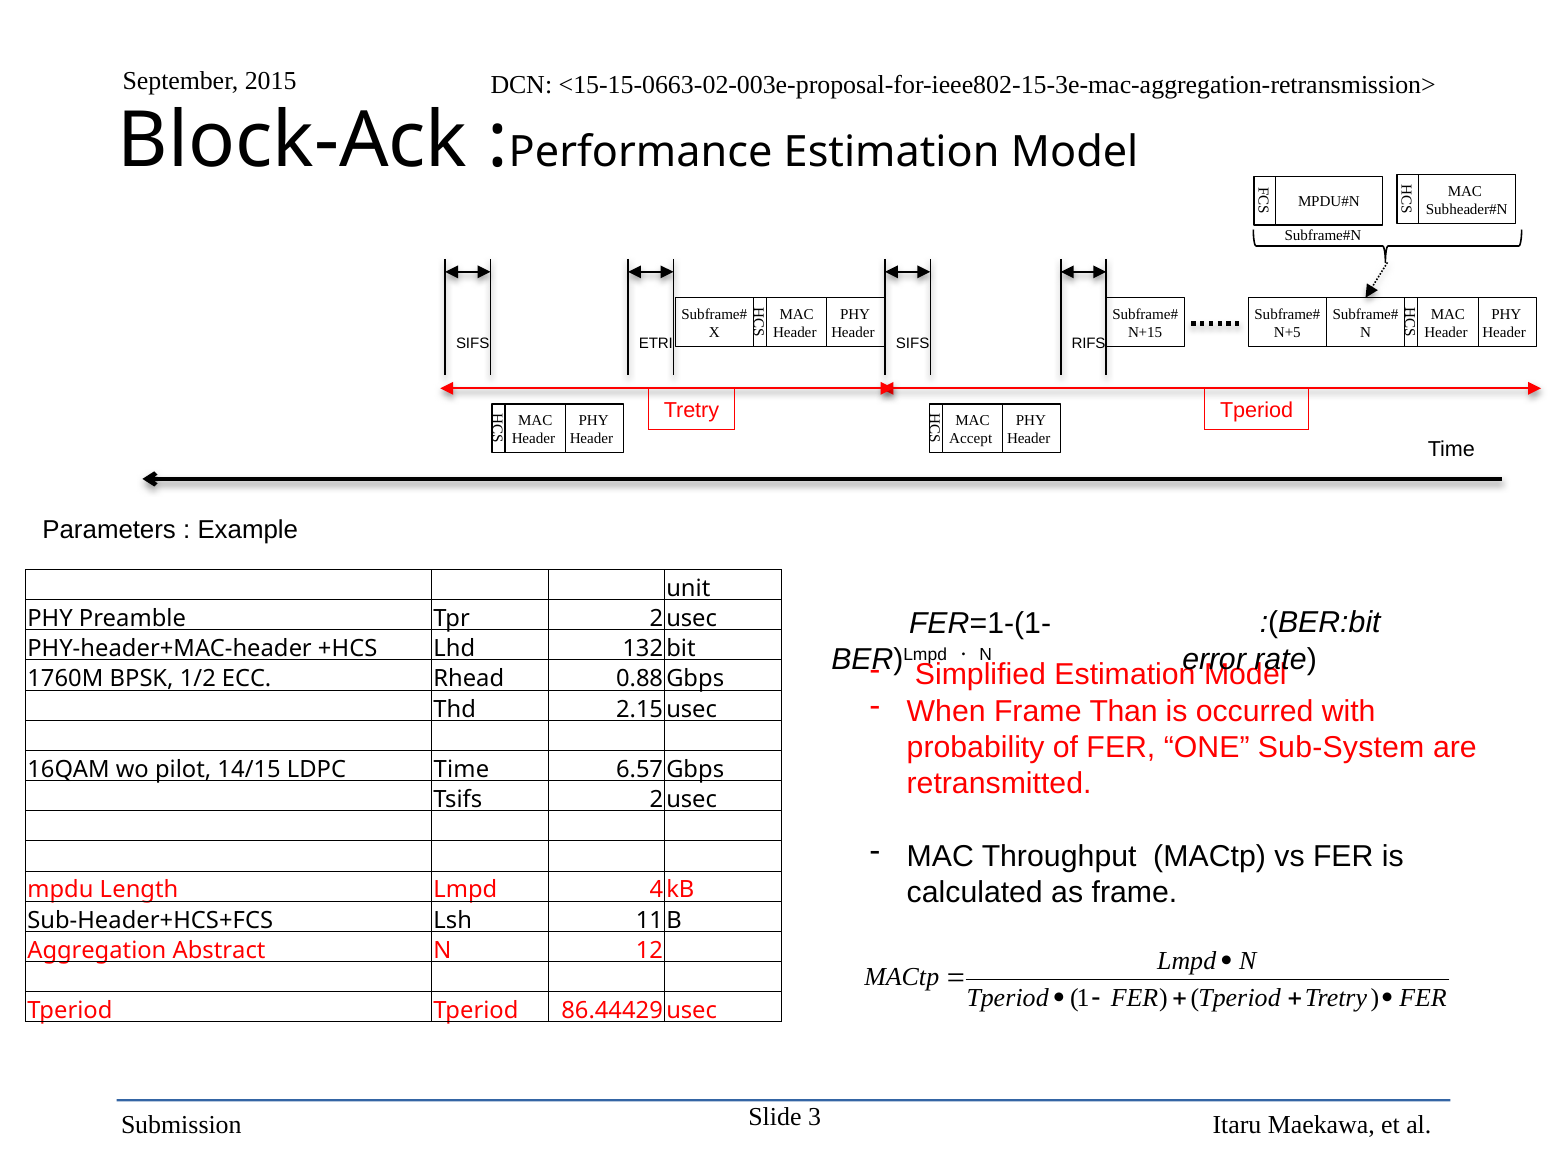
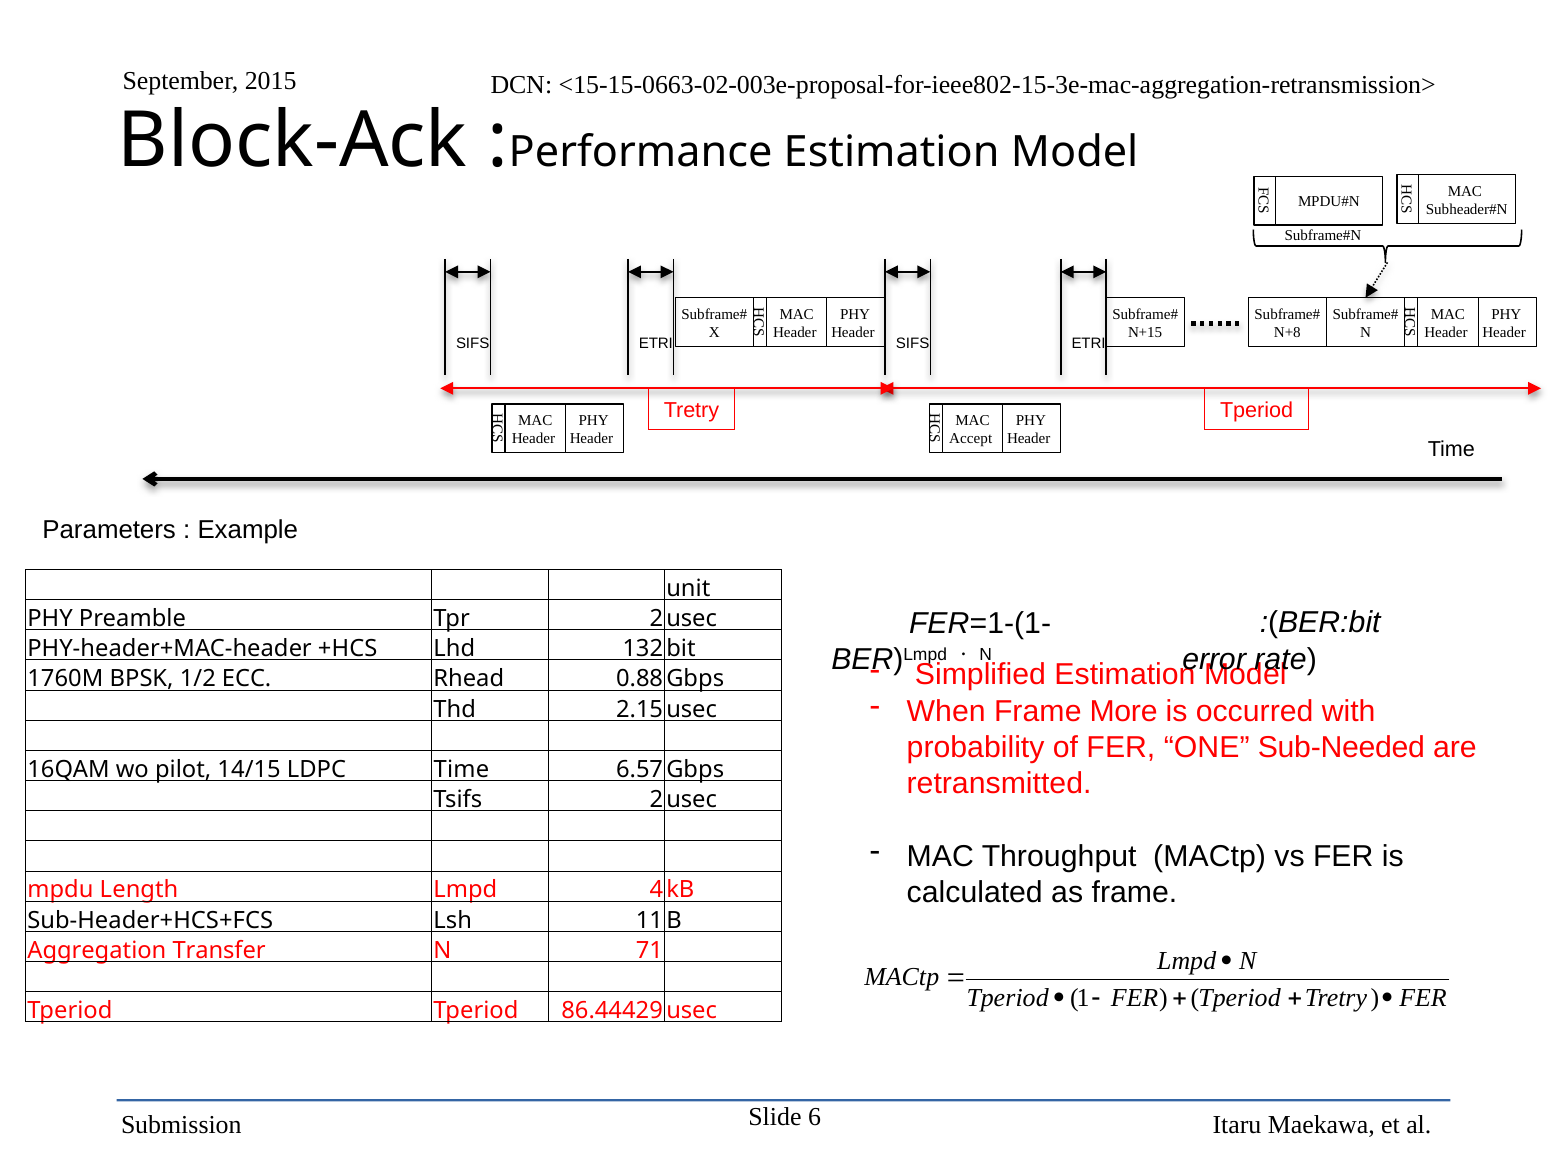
N+5: N+5 -> N+8
RIFS at (1089, 344): RIFS -> ETRI
Than: Than -> More
Sub-System: Sub-System -> Sub-Needed
Abstract: Abstract -> Transfer
12: 12 -> 71
3: 3 -> 6
